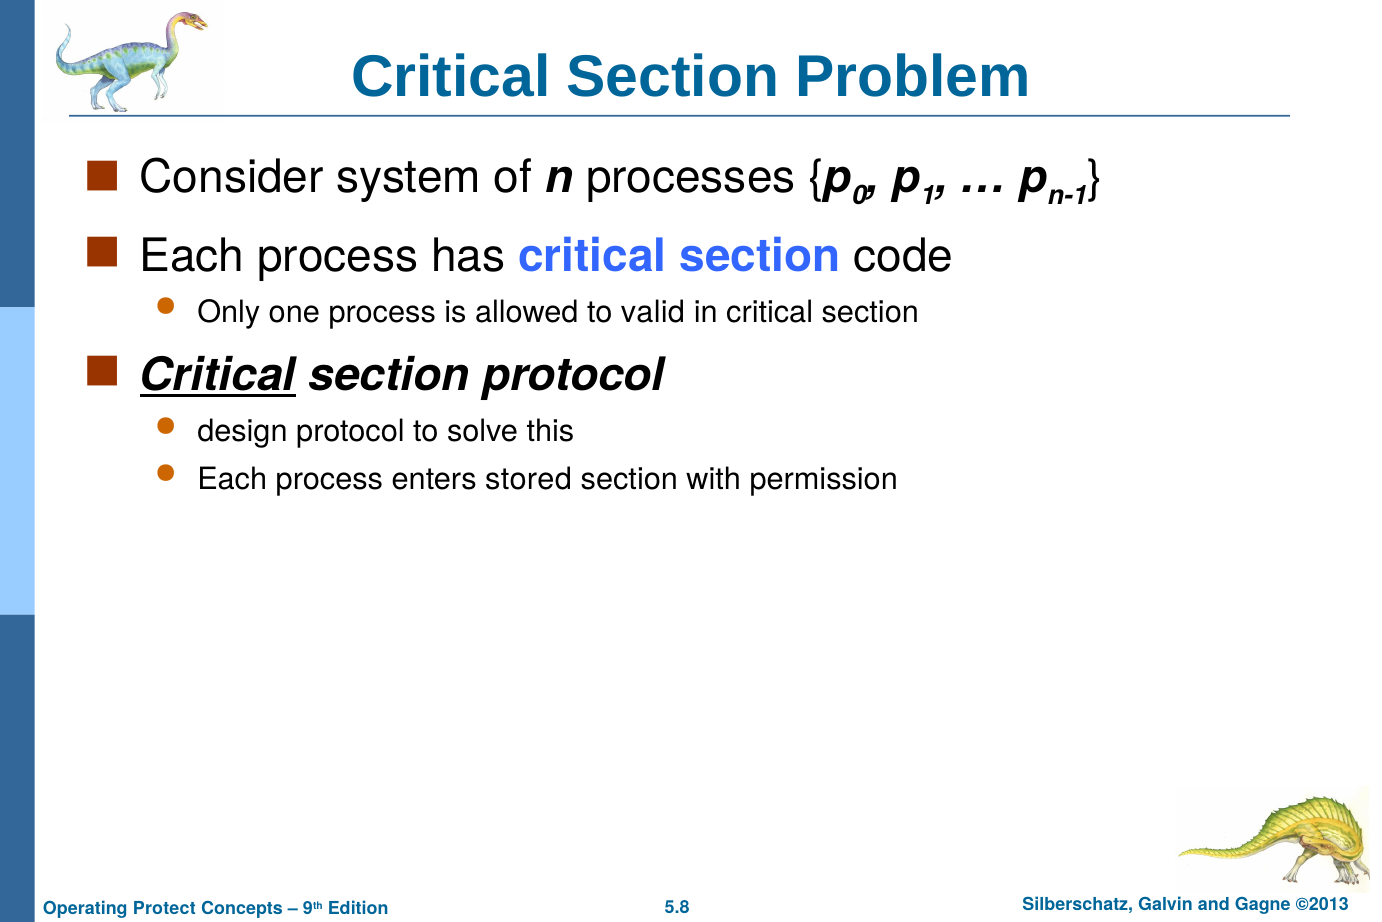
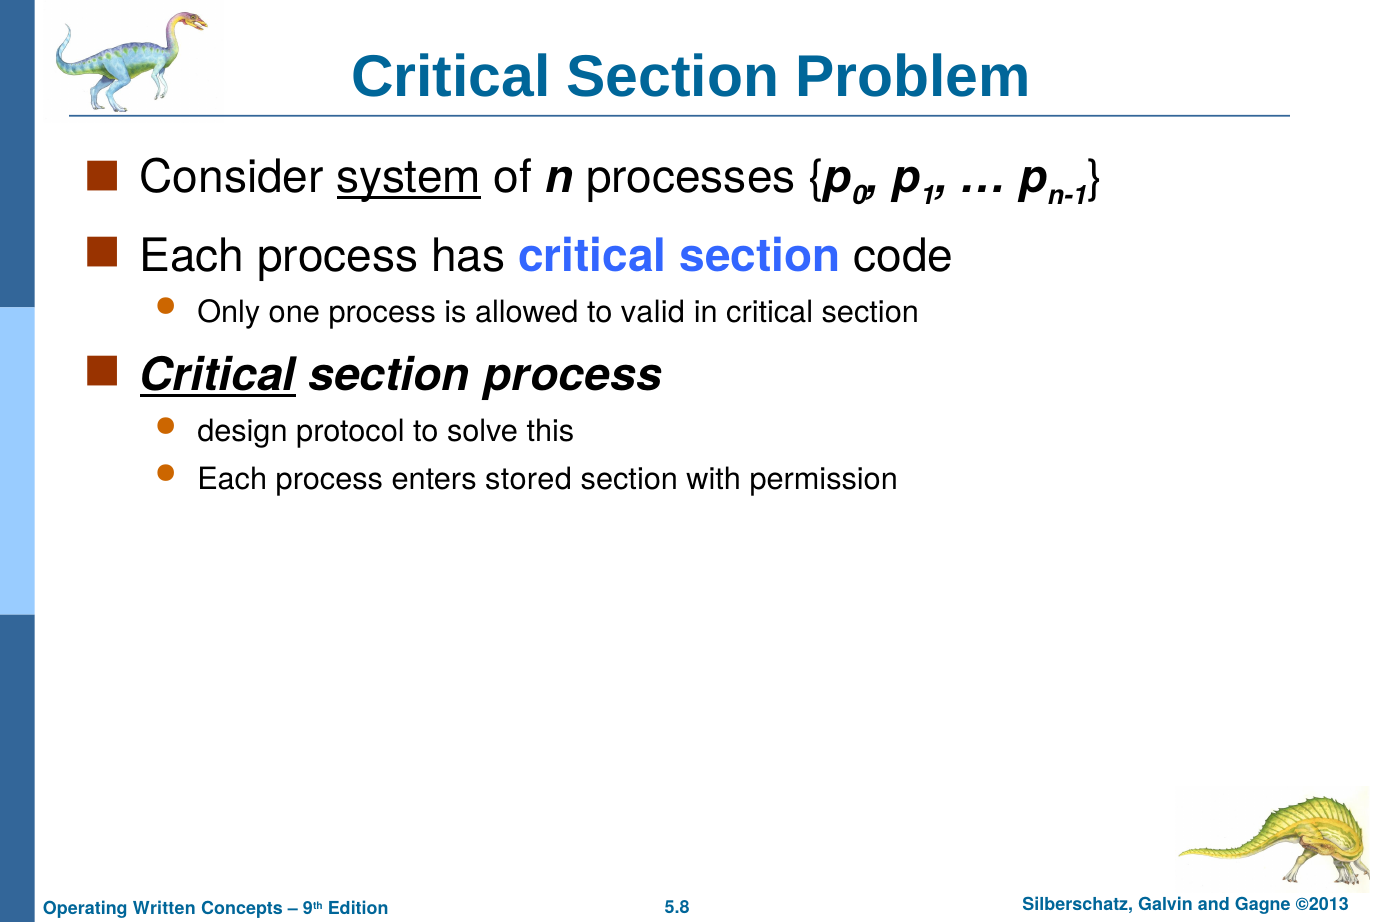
system underline: none -> present
section protocol: protocol -> process
Protect: Protect -> Written
